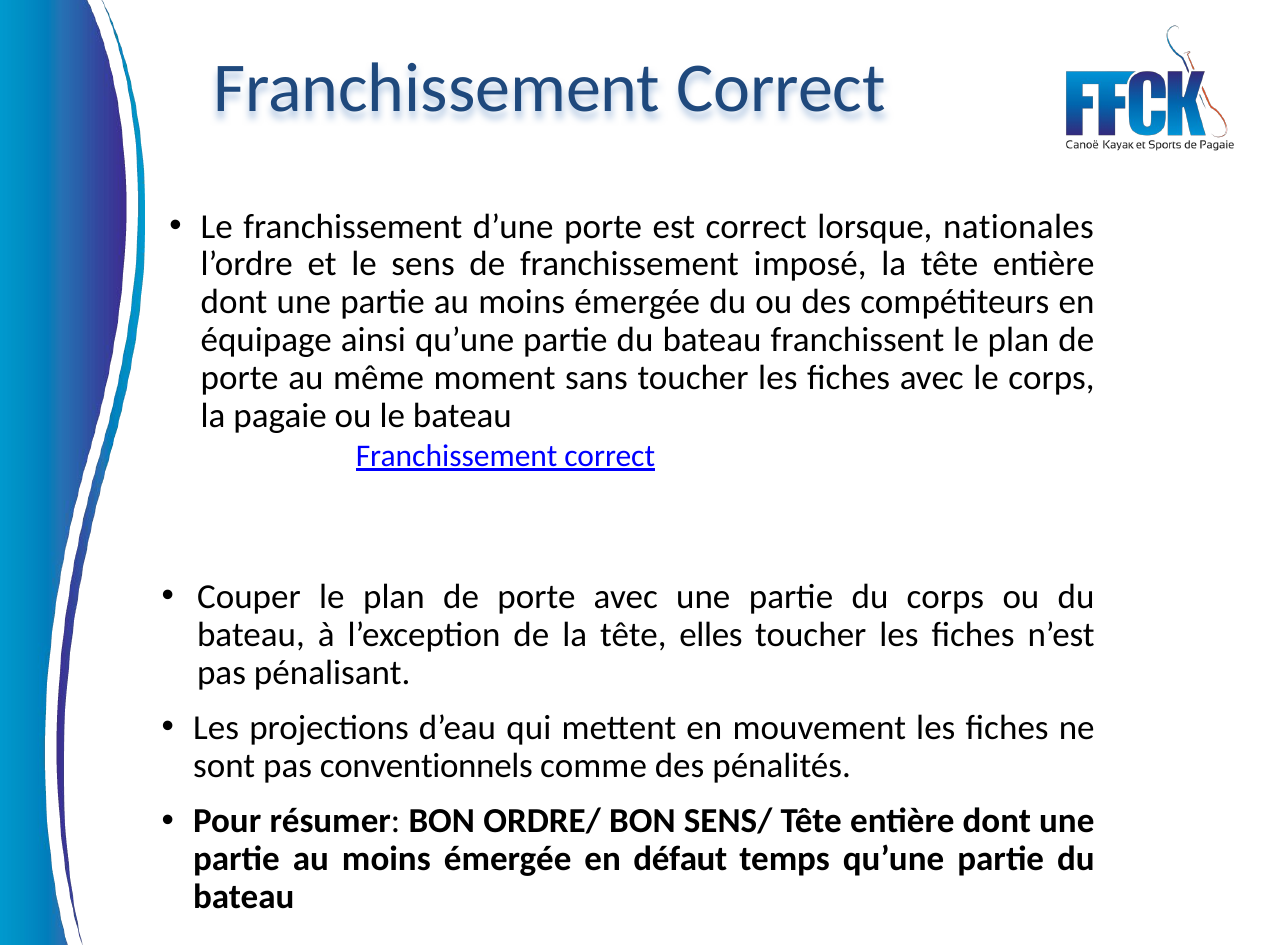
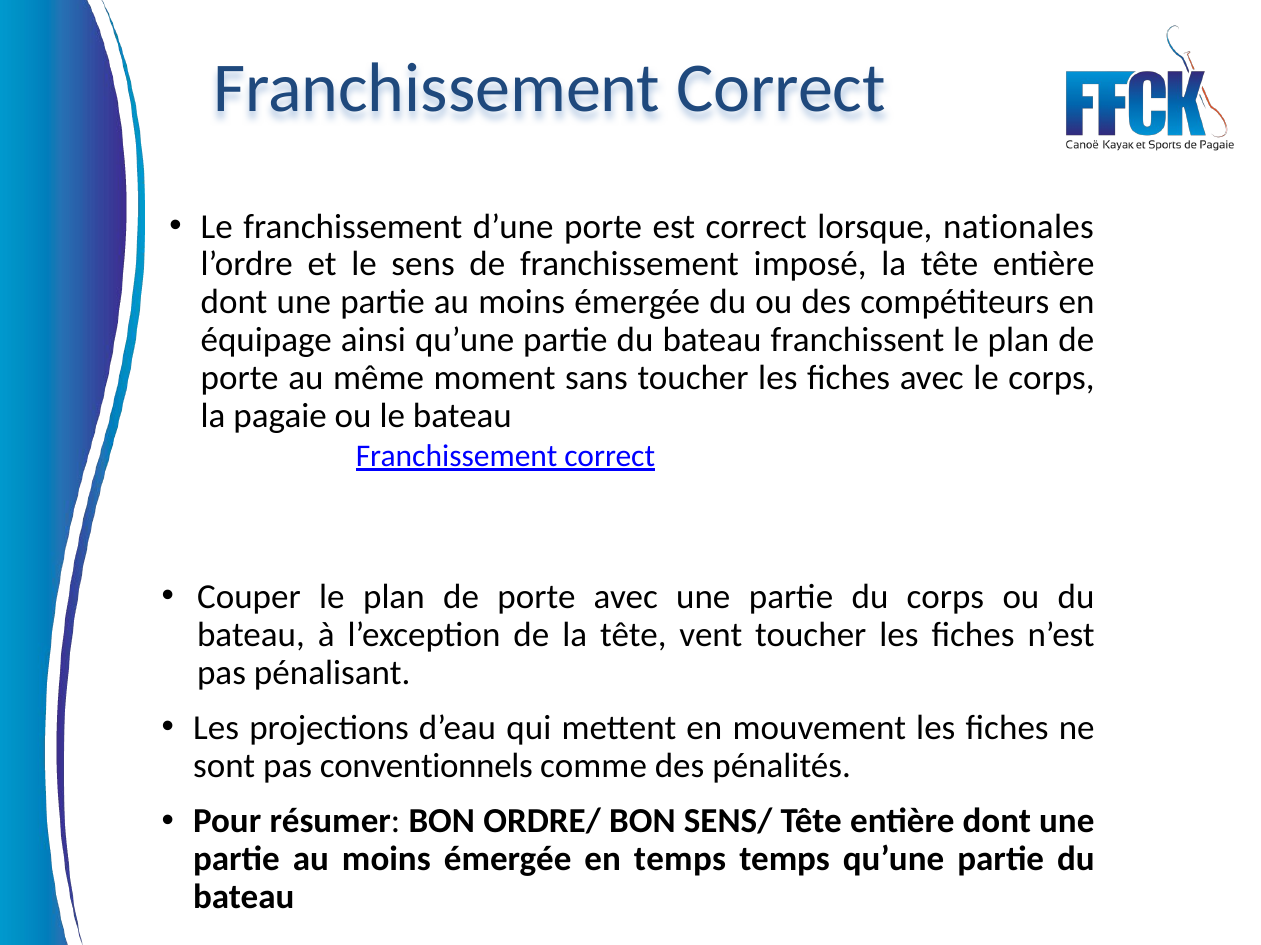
elles: elles -> vent
en défaut: défaut -> temps
